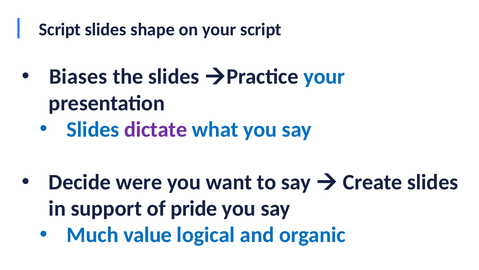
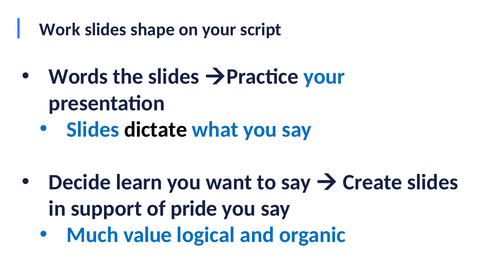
Script at (60, 30): Script -> Work
Biases: Biases -> Words
dictate colour: purple -> black
were: were -> learn
